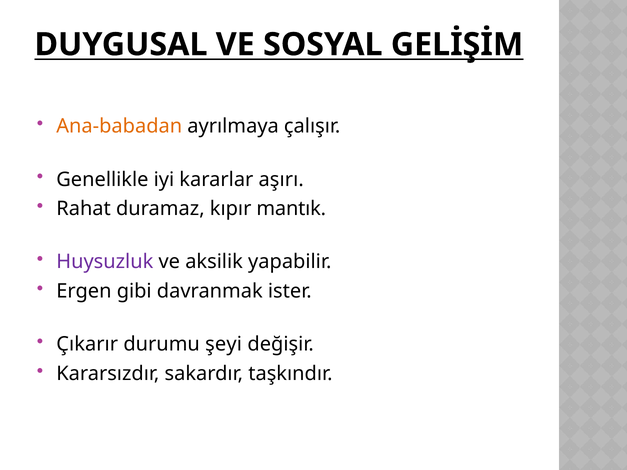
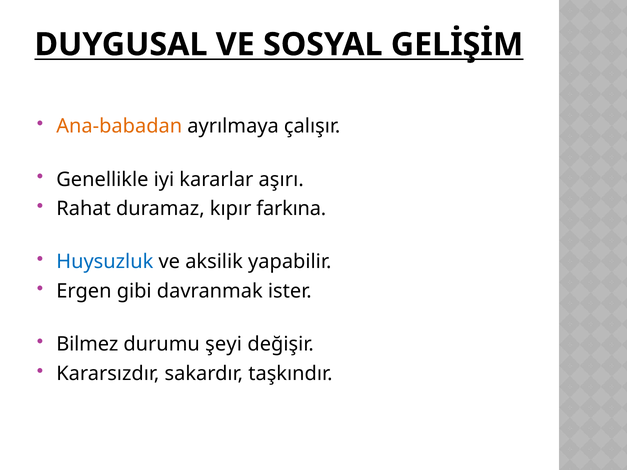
mantık: mantık -> farkına
Huysuzluk colour: purple -> blue
Çıkarır: Çıkarır -> Bilmez
